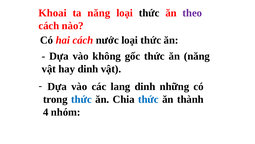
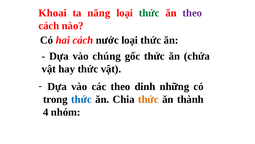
thức at (149, 13) colour: black -> green
không: không -> chúng
ăn năng: năng -> chứa
hay dinh: dinh -> thức
các lang: lang -> theo
thức at (148, 99) colour: blue -> orange
